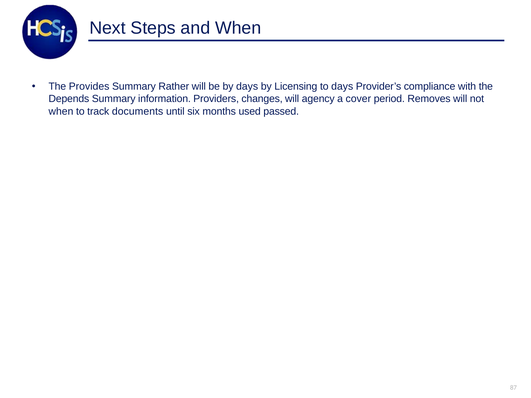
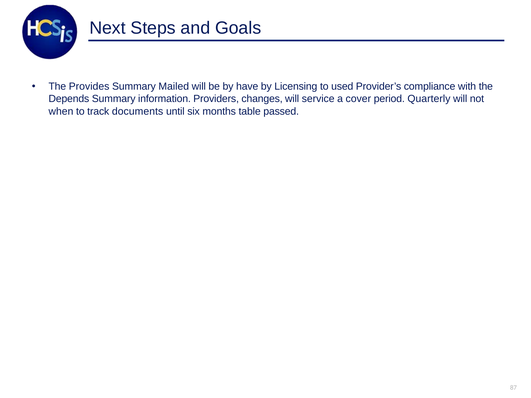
and When: When -> Goals
Rather: Rather -> Mailed
by days: days -> have
to days: days -> used
agency: agency -> service
Removes: Removes -> Quarterly
used: used -> table
